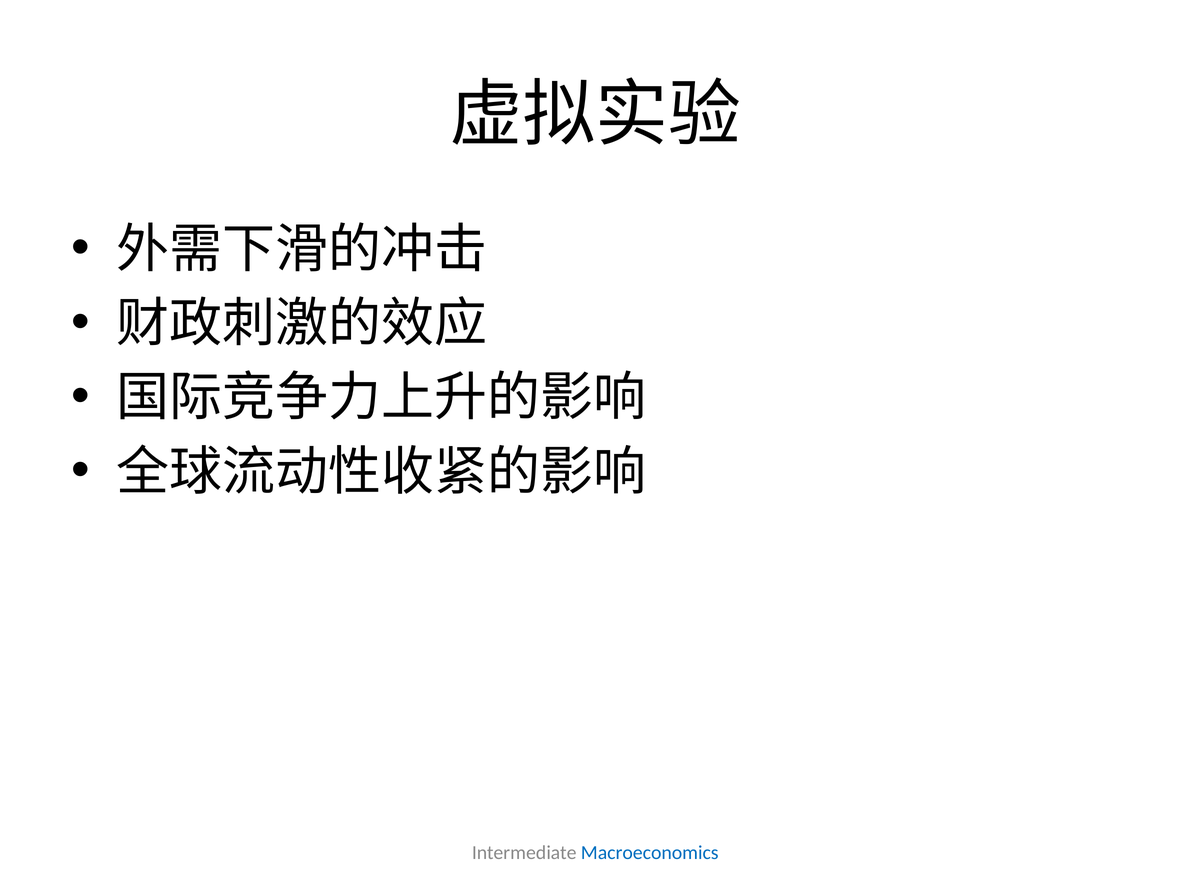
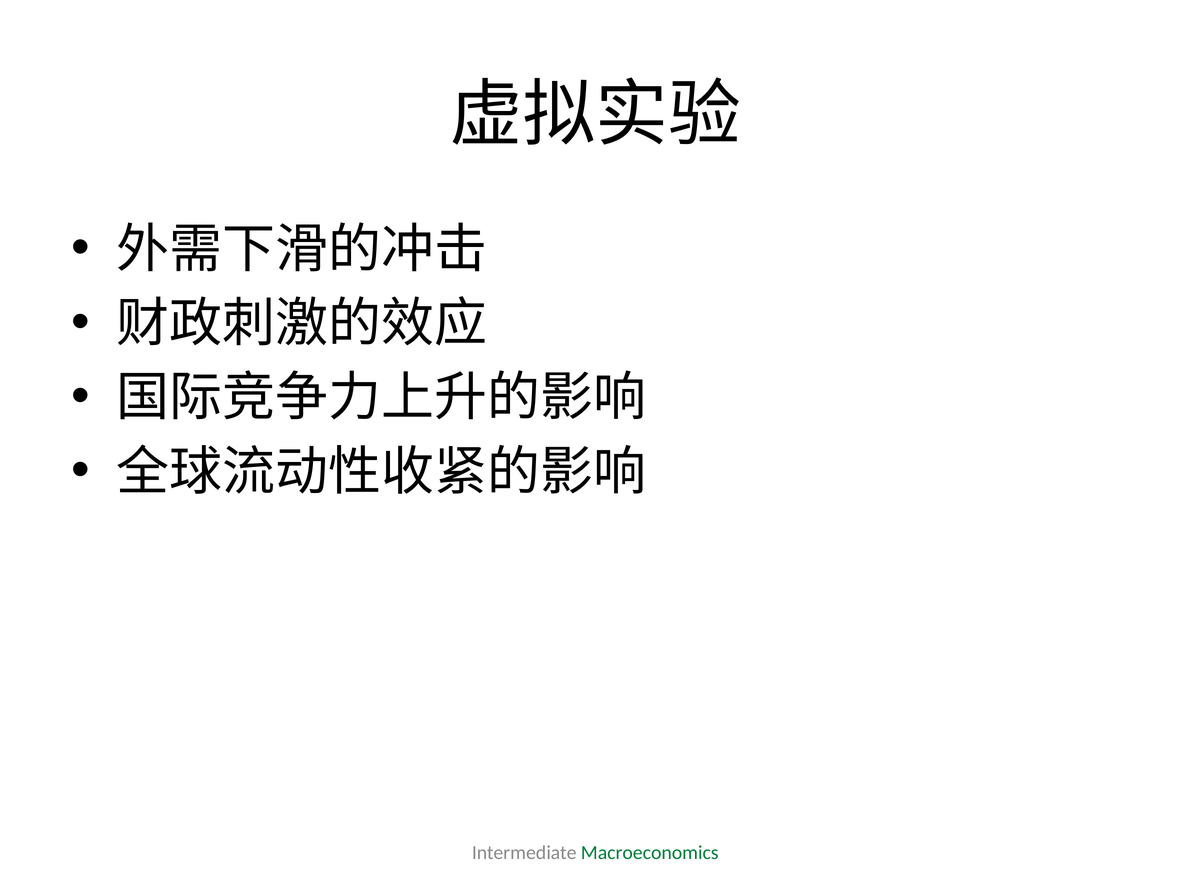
Macroeconomics colour: blue -> green
